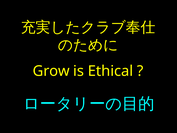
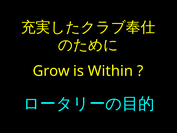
Ethical: Ethical -> Within
